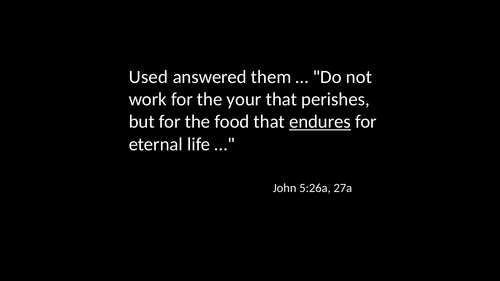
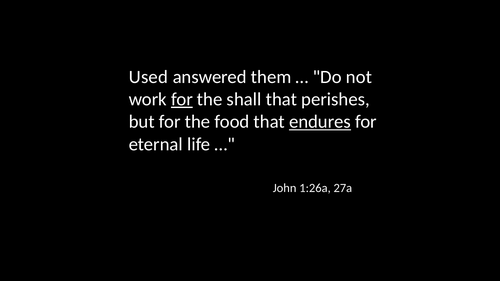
for at (182, 99) underline: none -> present
your: your -> shall
5:26a: 5:26a -> 1:26a
